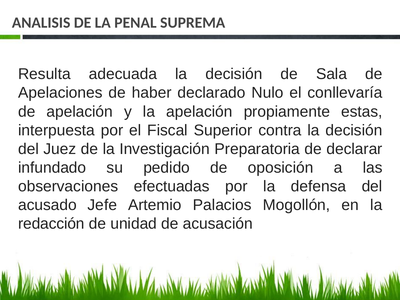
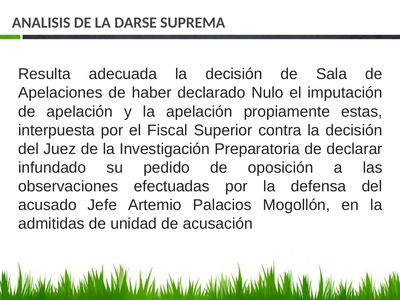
PENAL: PENAL -> DARSE
conllevaría: conllevaría -> imputación
redacción: redacción -> admitidas
